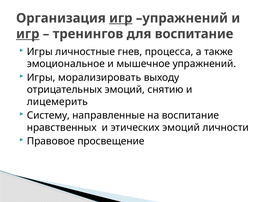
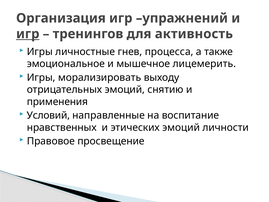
игр at (121, 18) underline: present -> none
для воспитание: воспитание -> активность
мышечное упражнений: упражнений -> лицемерить
лицемерить: лицемерить -> применения
Систему: Систему -> Условий
